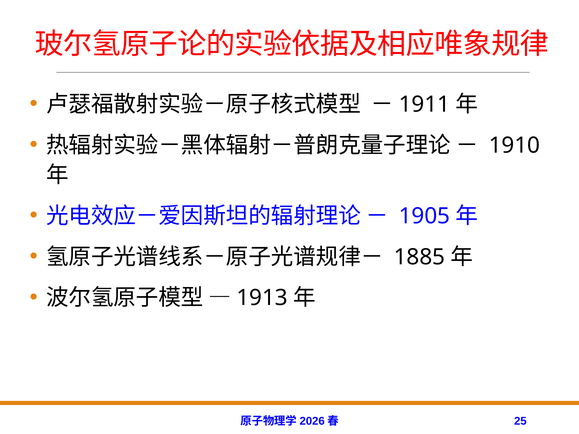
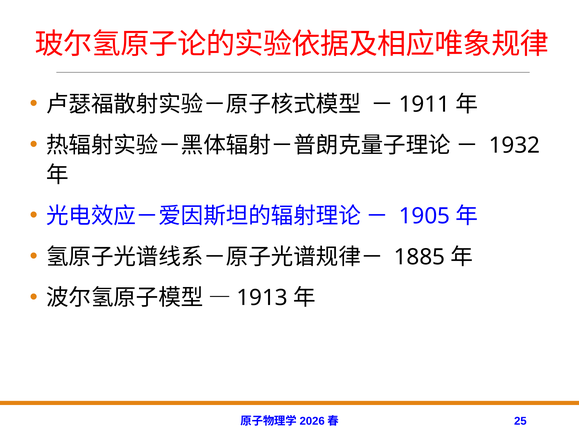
1910: 1910 -> 1932
